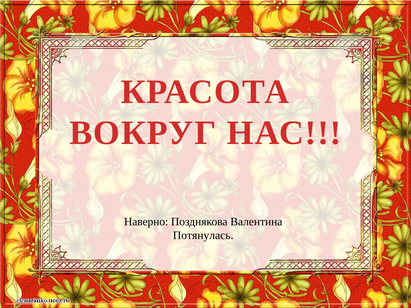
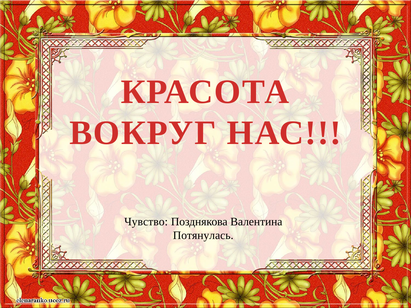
Наверно: Наверно -> Чувство
